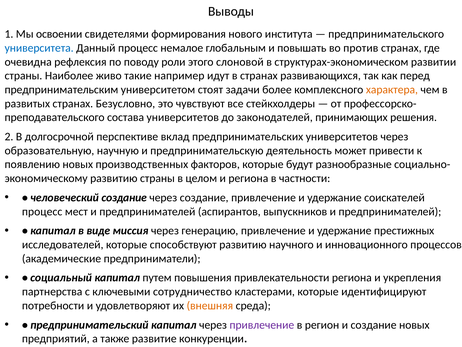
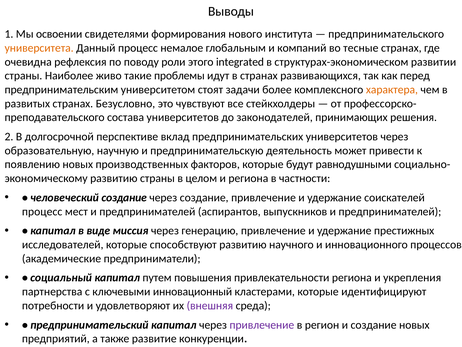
университета colour: blue -> orange
повышать: повышать -> компаний
против: против -> тесные
слоновой: слоновой -> integrated
например: например -> проблемы
разнообразные: разнообразные -> равнодушными
сотрудничество: сотрудничество -> инновационный
внешняя colour: orange -> purple
